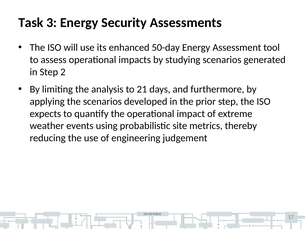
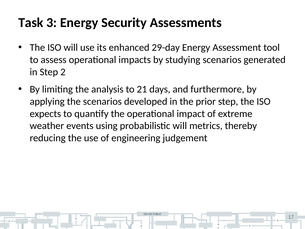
50-day: 50-day -> 29-day
probabilistic site: site -> will
